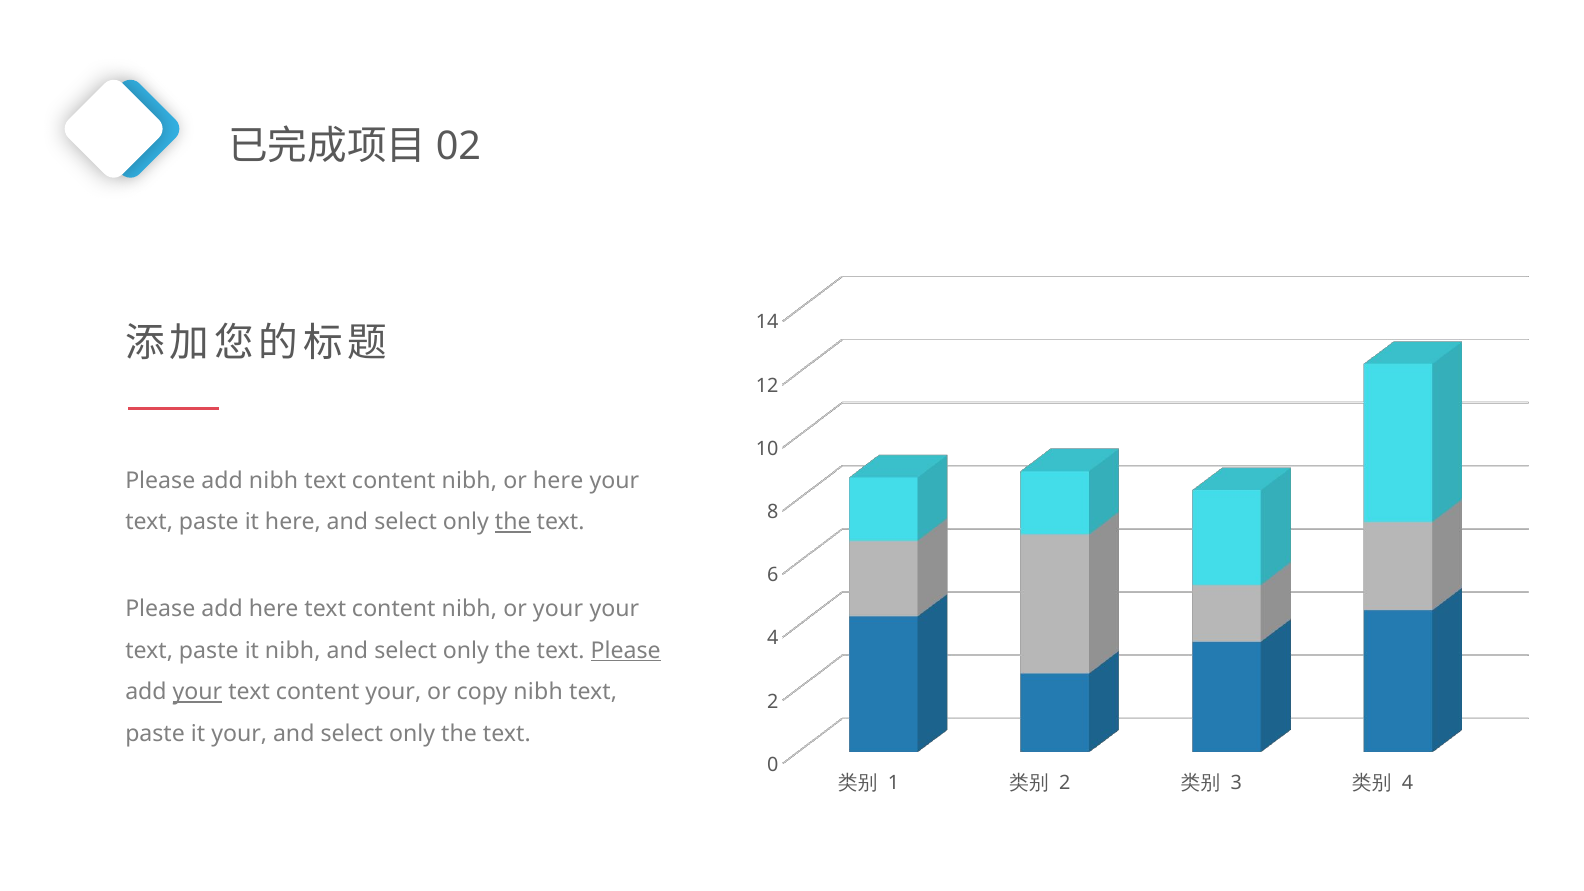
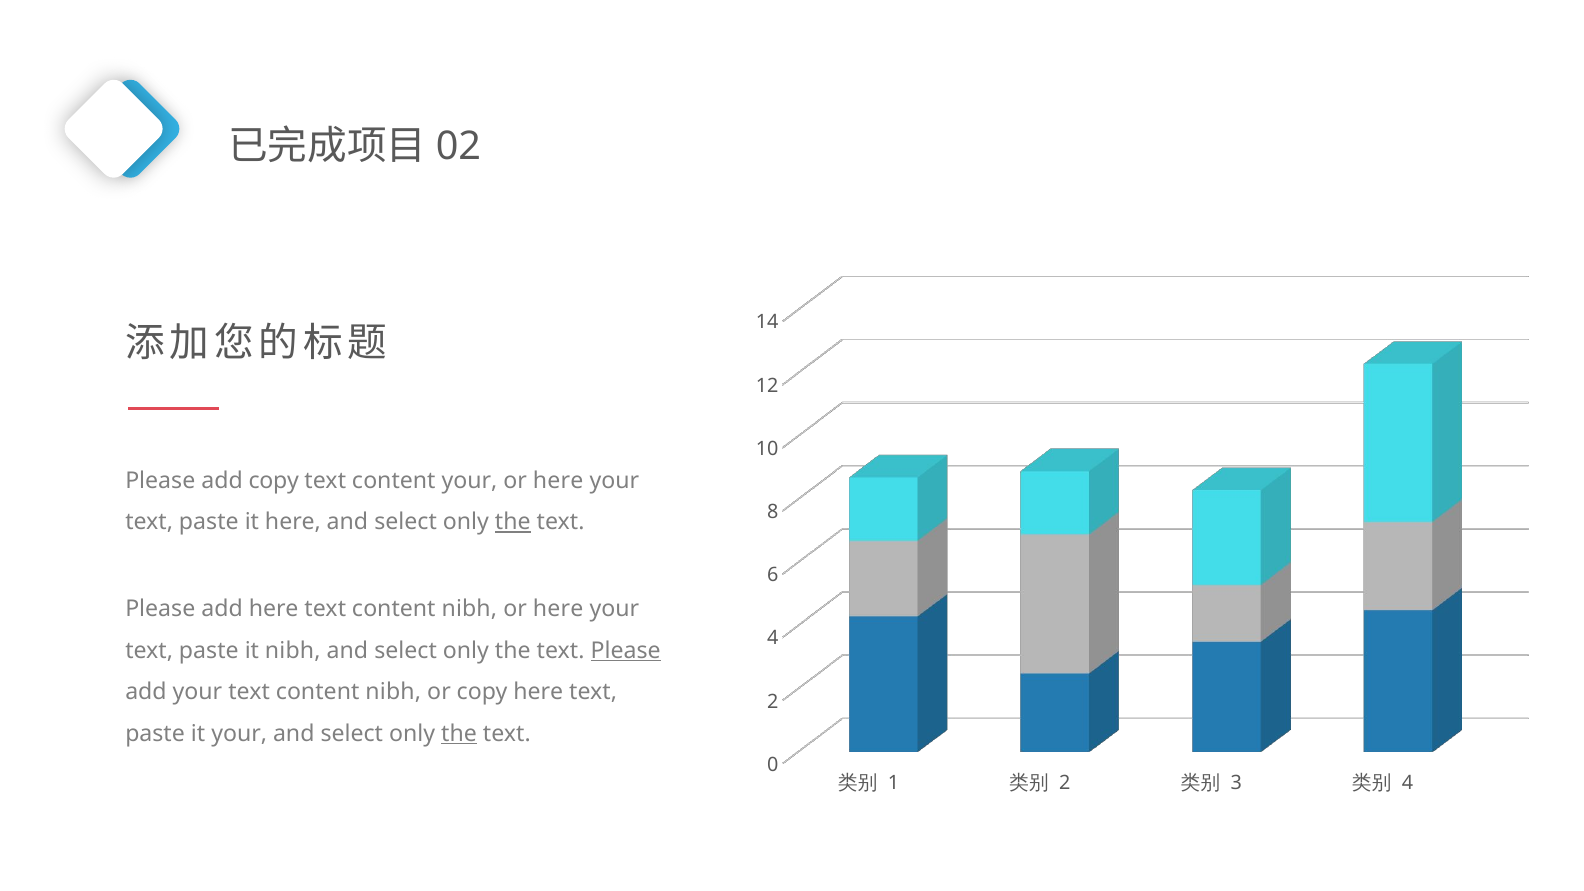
add nibh: nibh -> copy
nibh at (469, 481): nibh -> your
your at (558, 609): your -> here
your at (197, 692) underline: present -> none
your at (393, 692): your -> nibh
copy nibh: nibh -> here
the at (459, 734) underline: none -> present
